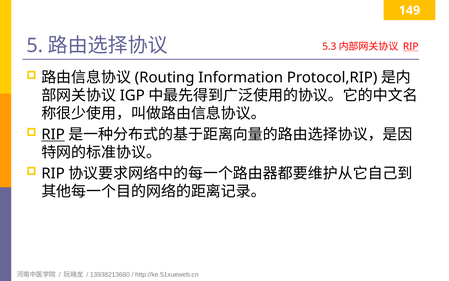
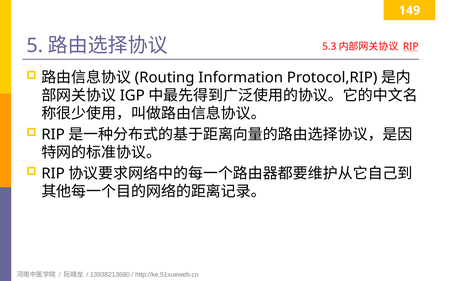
RIP at (53, 134) underline: present -> none
